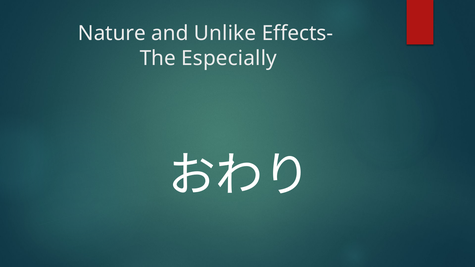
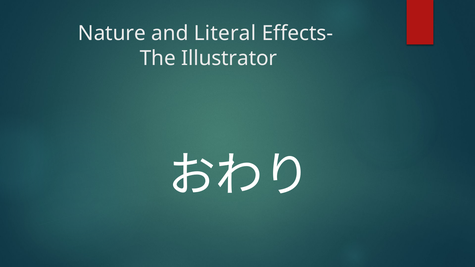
Unlike: Unlike -> Literal
Especially: Especially -> Illustrator
